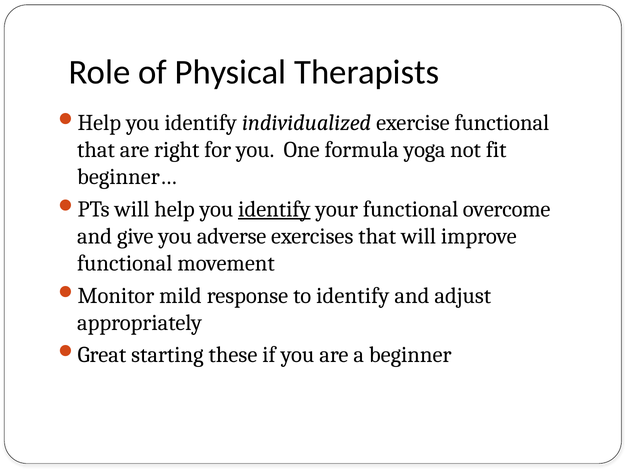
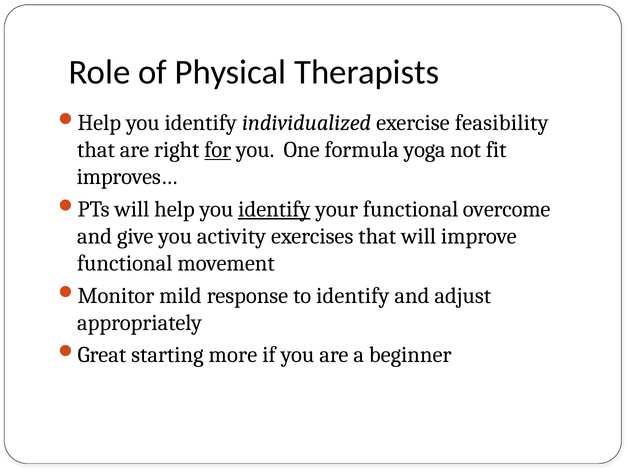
exercise functional: functional -> feasibility
for underline: none -> present
beginner…: beginner… -> improves…
adverse: adverse -> activity
these: these -> more
